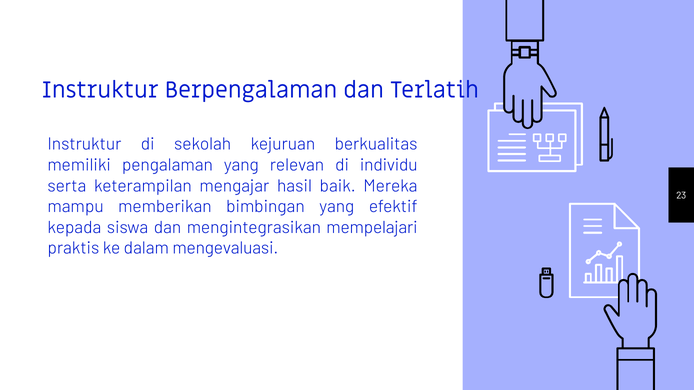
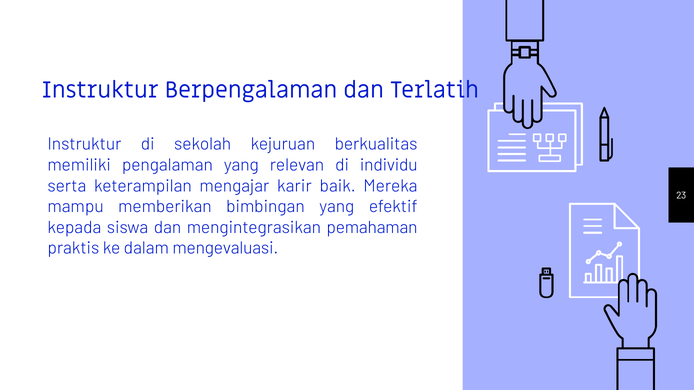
hasil: hasil -> karir
mempelajari: mempelajari -> pemahaman
